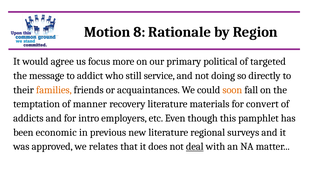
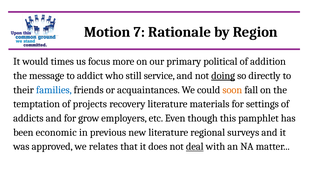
8: 8 -> 7
agree: agree -> times
targeted: targeted -> addition
doing underline: none -> present
families colour: orange -> blue
manner: manner -> projects
convert: convert -> settings
intro: intro -> grow
